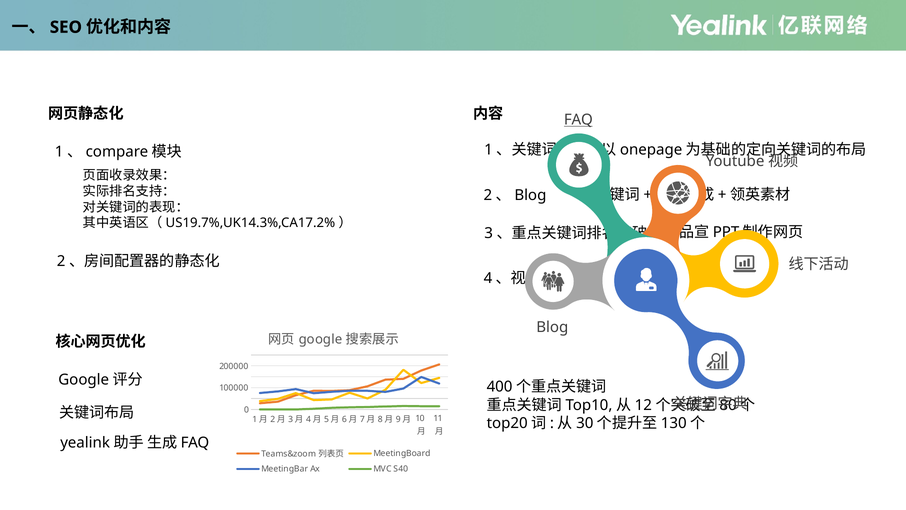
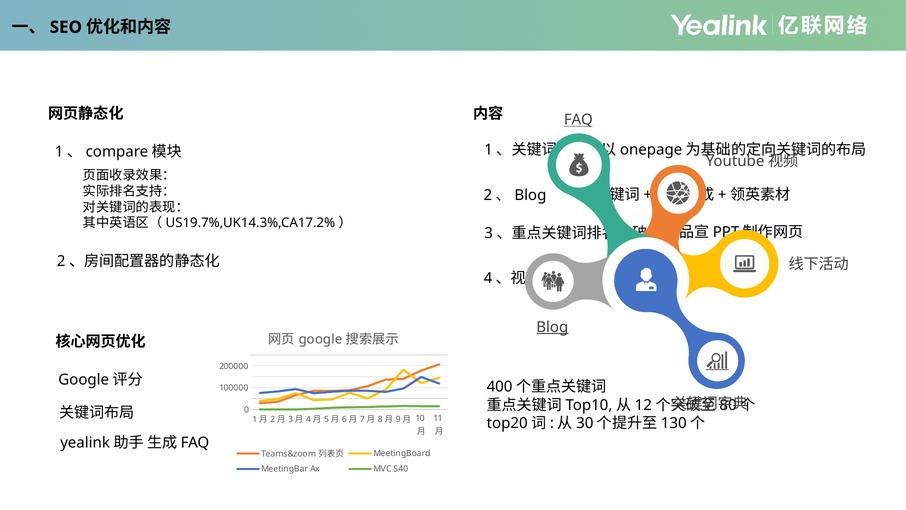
Blog underline: none -> present
